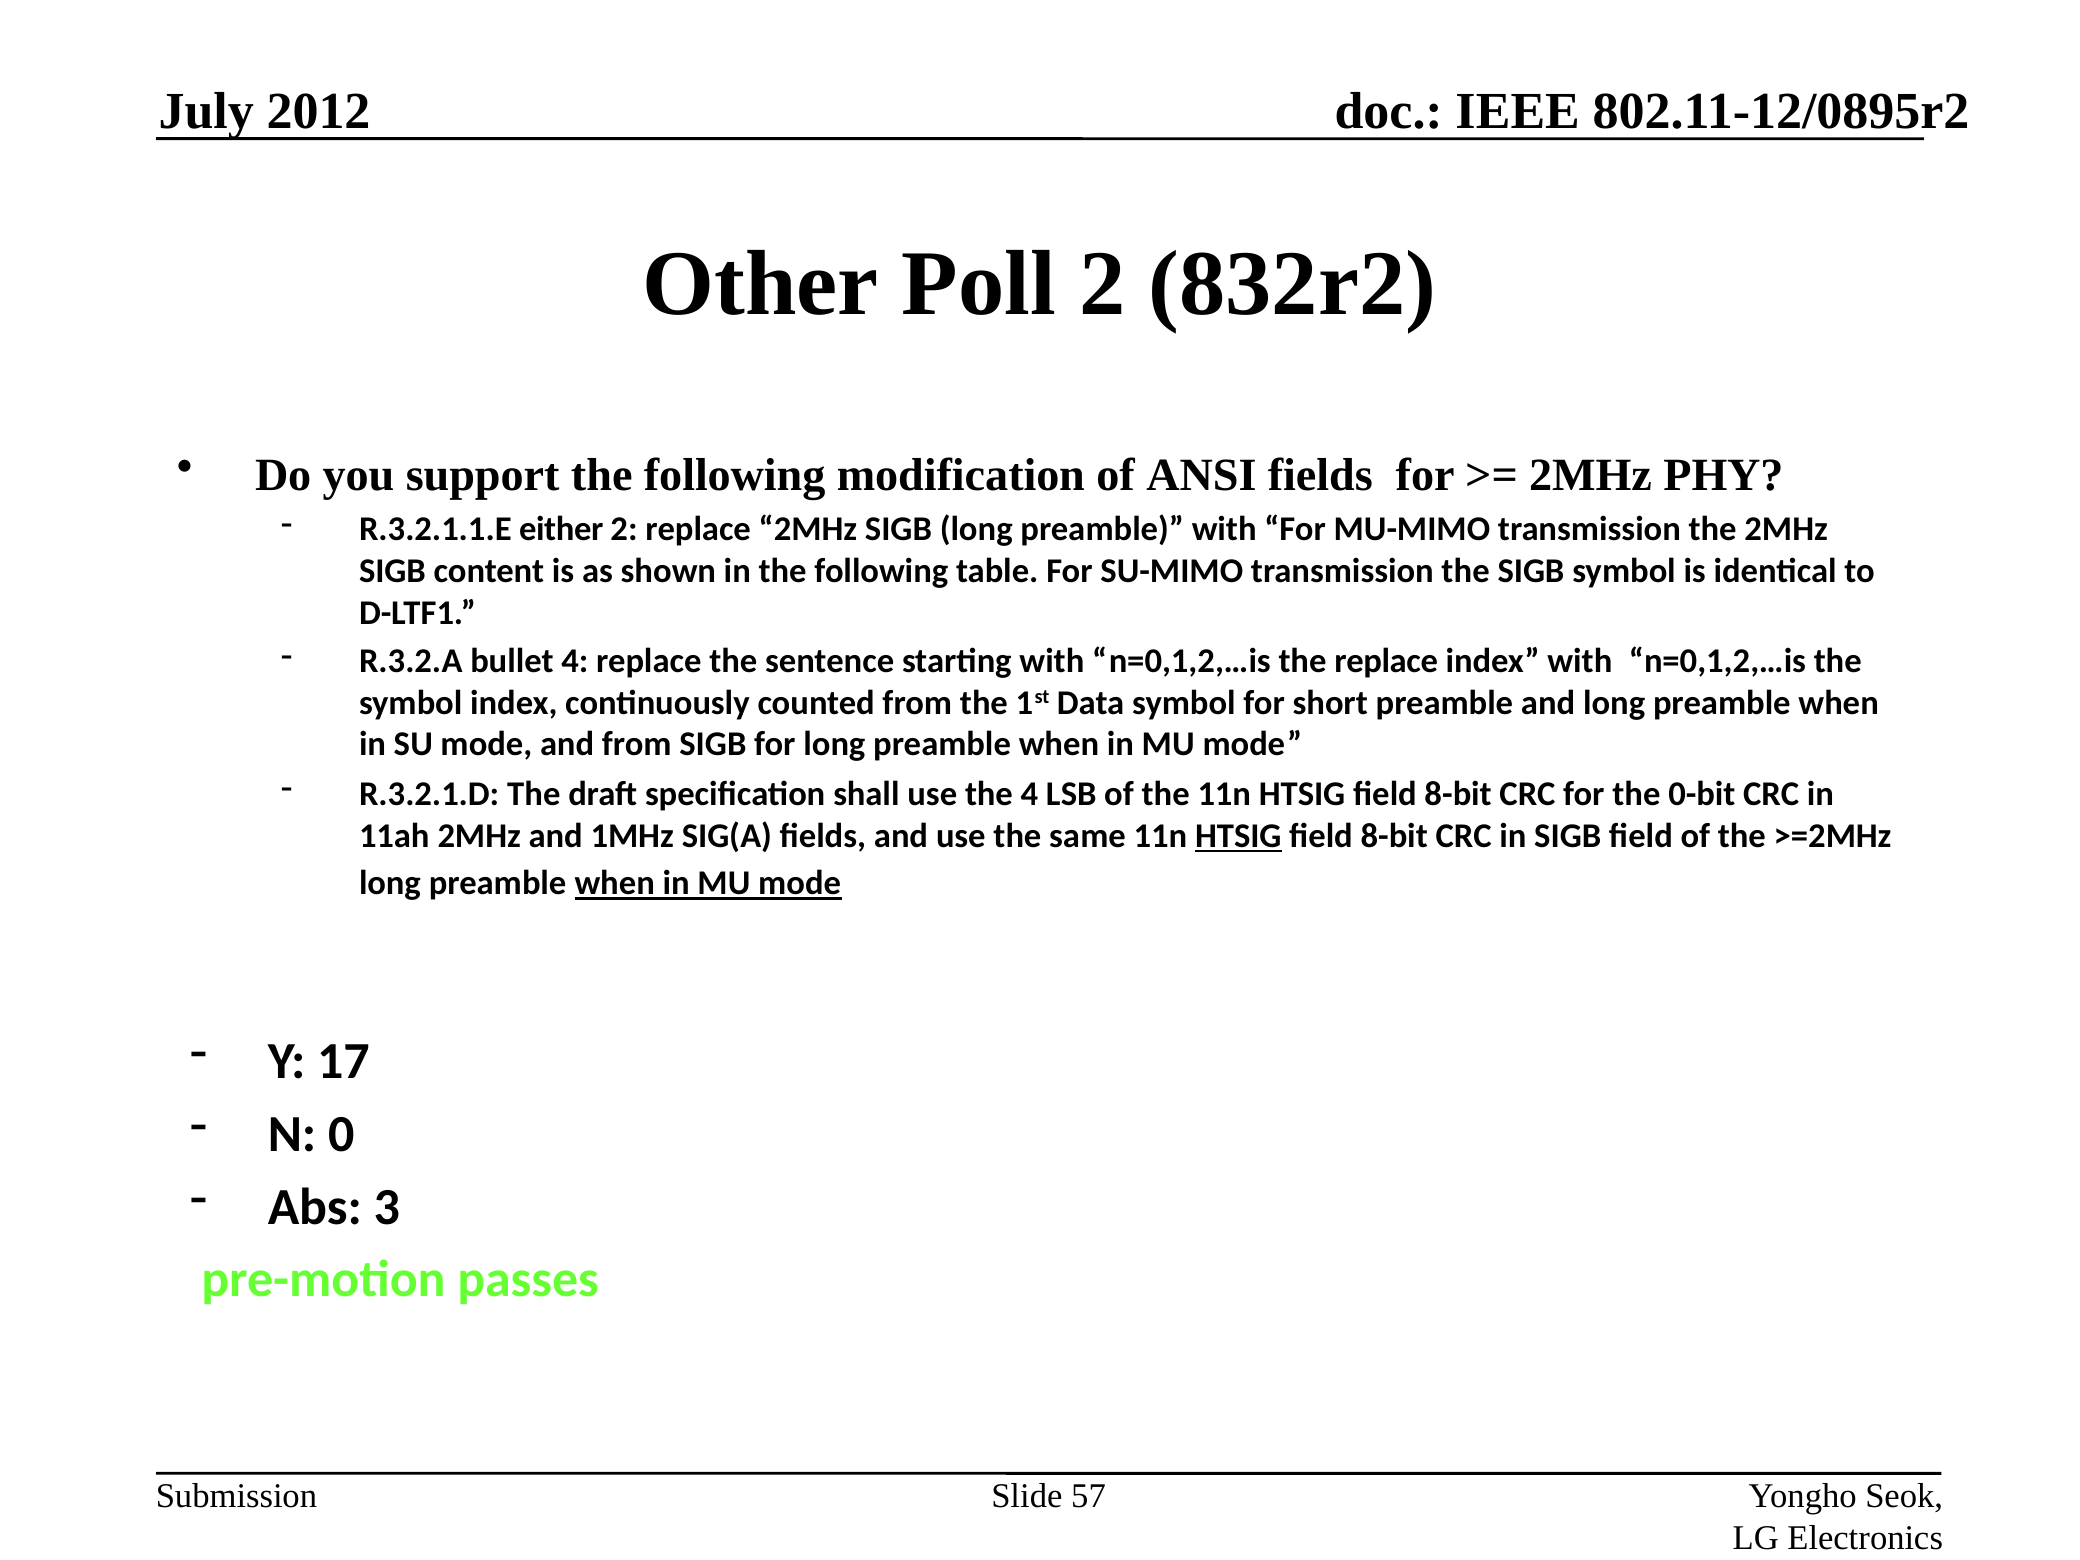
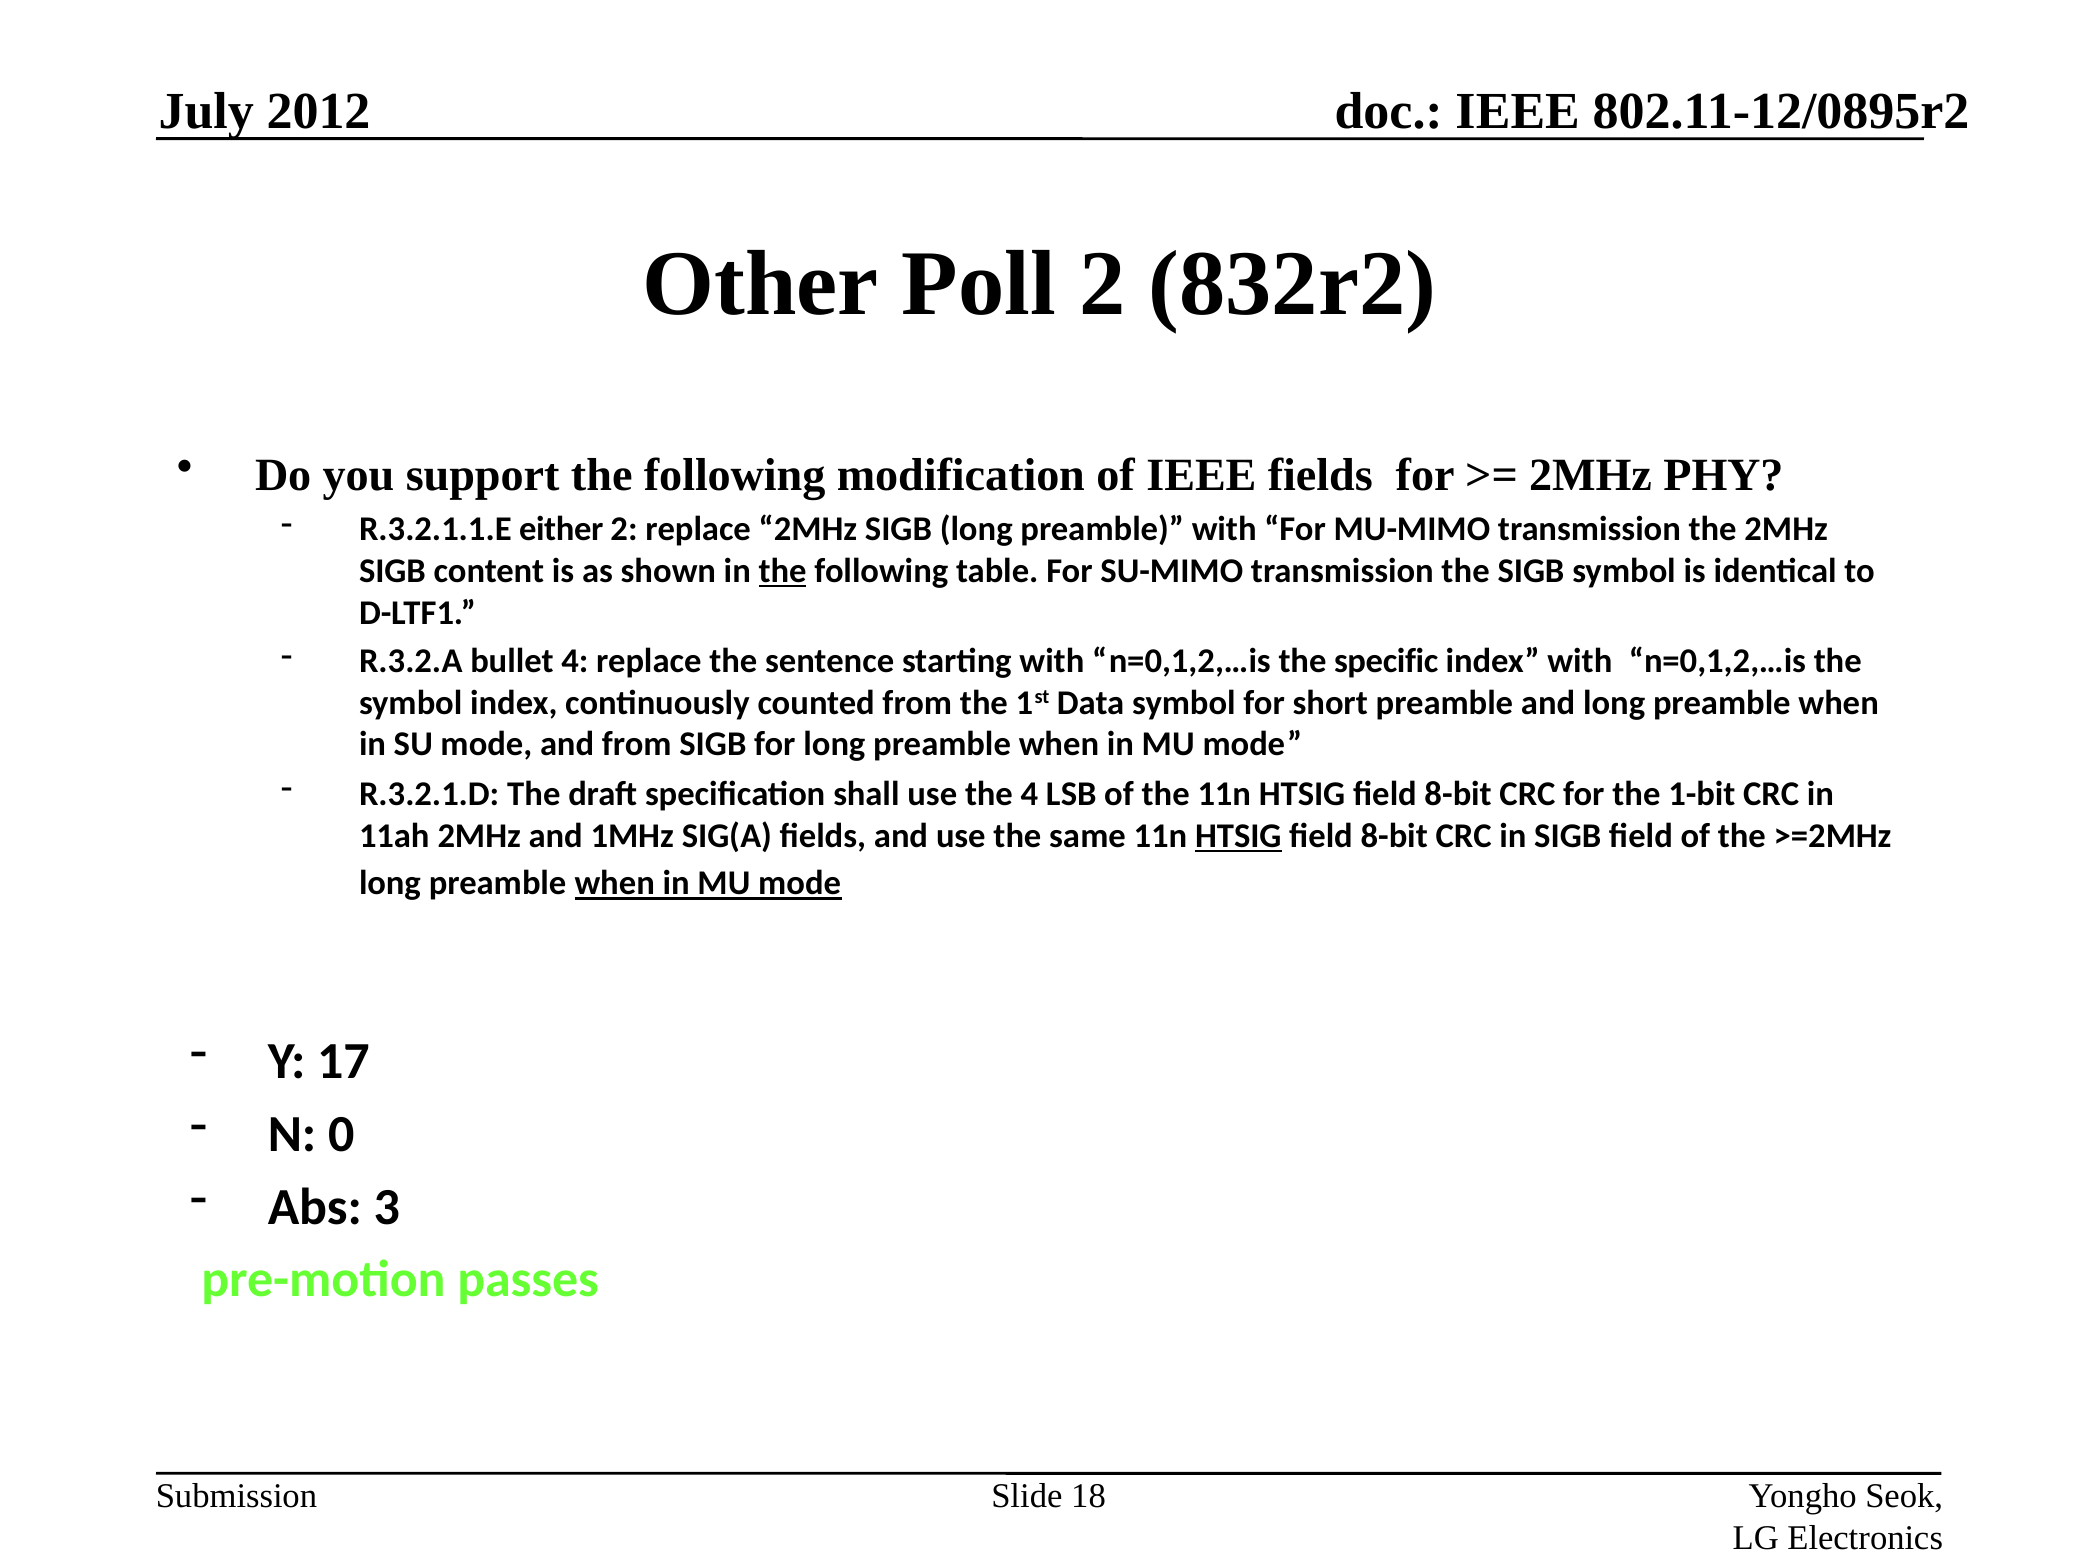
of ANSI: ANSI -> IEEE
the at (783, 571) underline: none -> present
the replace: replace -> specific
0-bit: 0-bit -> 1-bit
57: 57 -> 18
